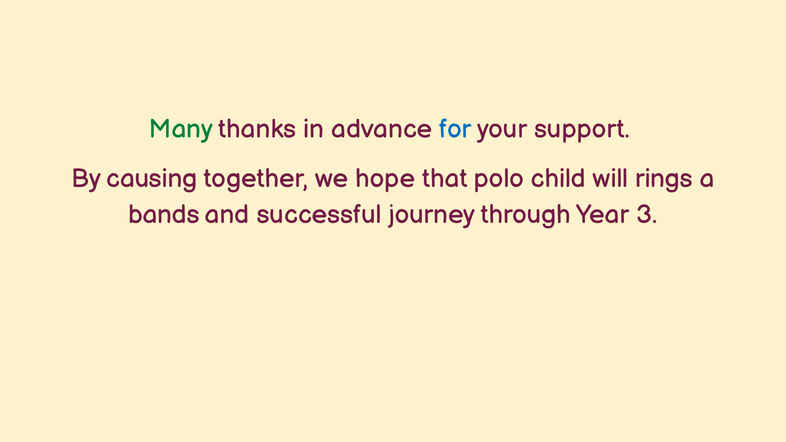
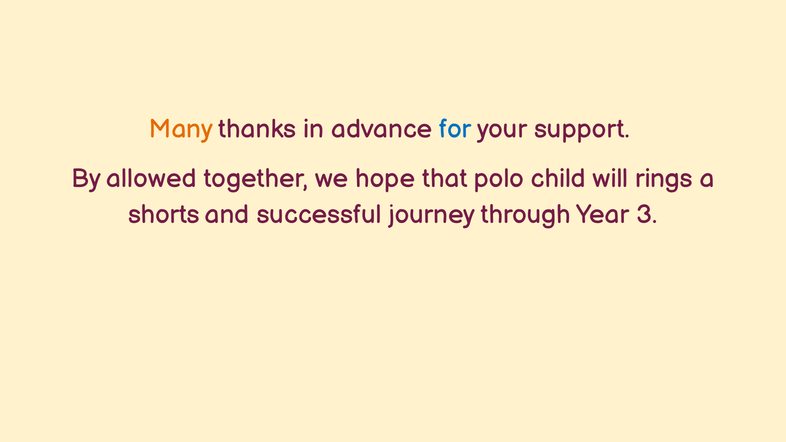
Many colour: green -> orange
causing: causing -> allowed
bands: bands -> shorts
